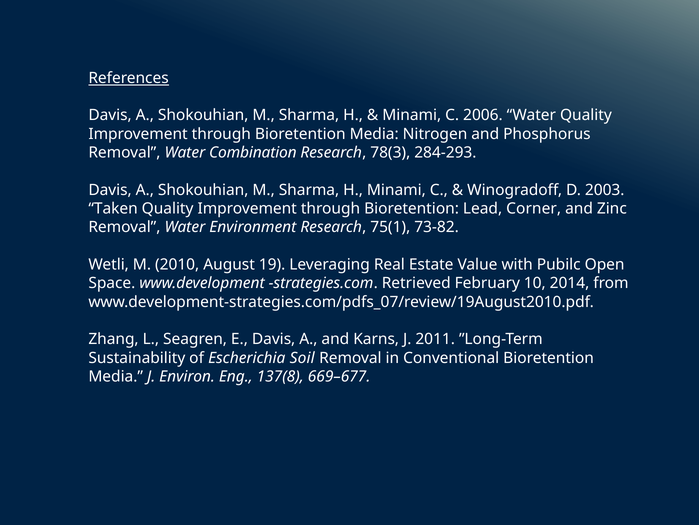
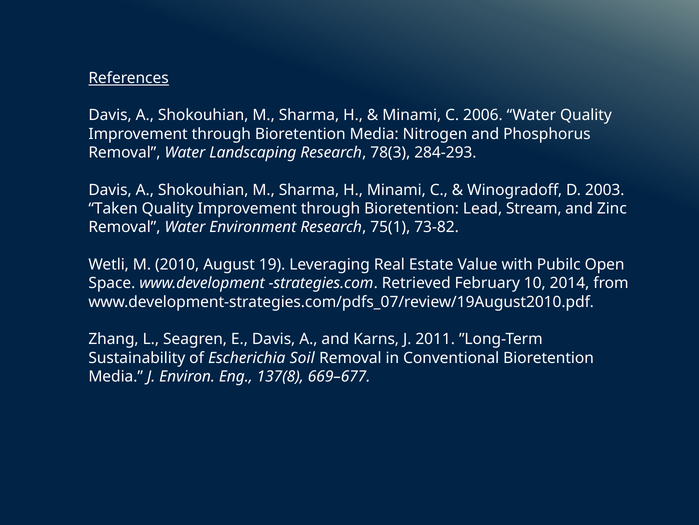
Combination: Combination -> Landscaping
Corner: Corner -> Stream
